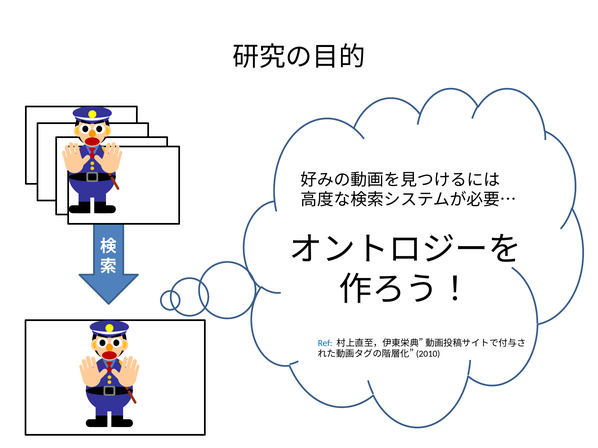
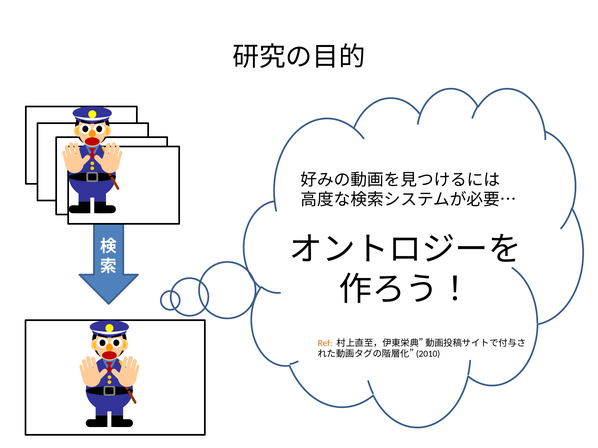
Ref colour: blue -> orange
